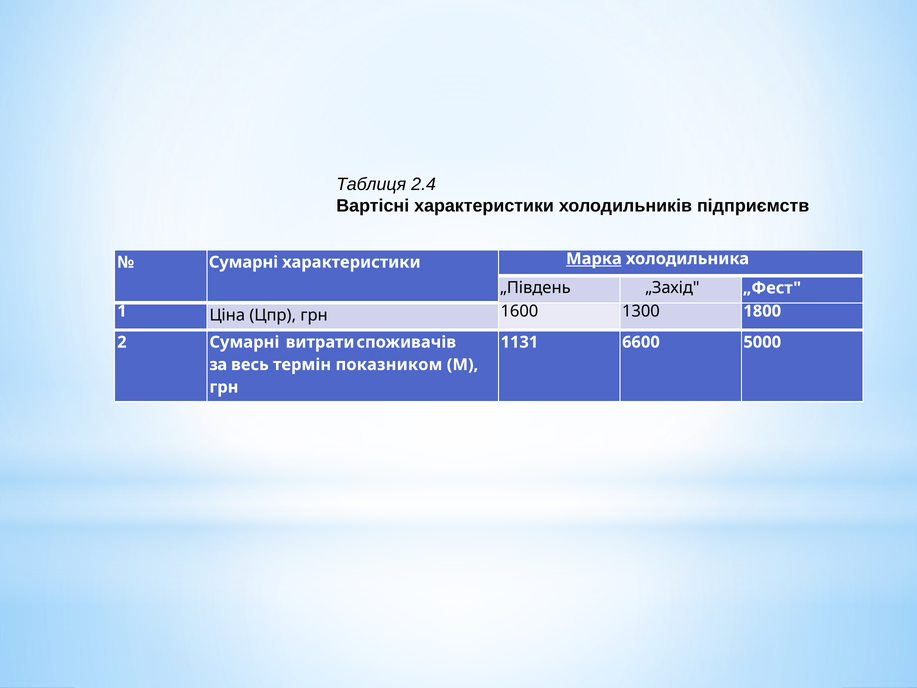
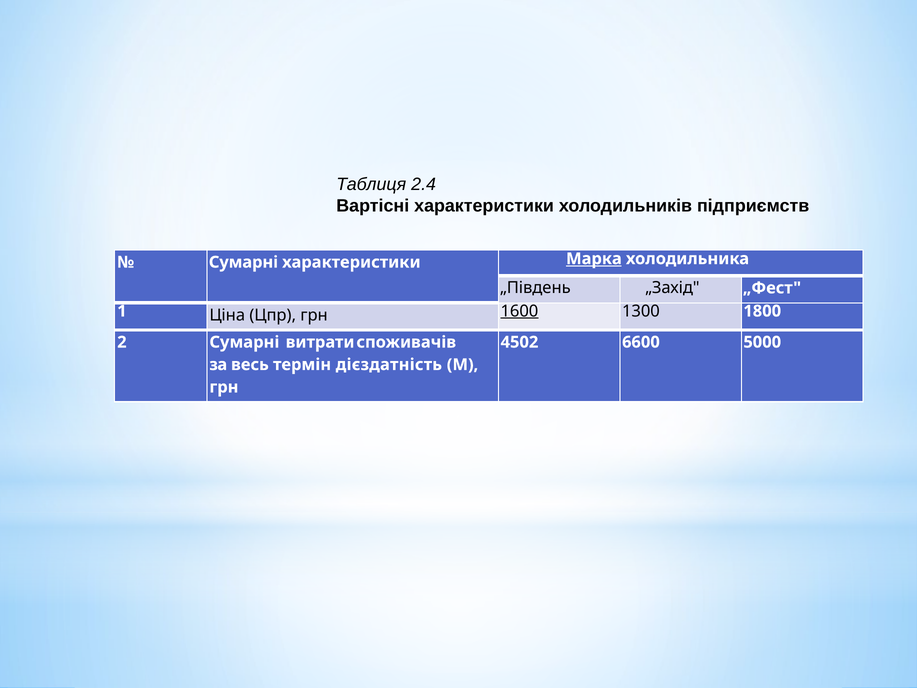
1600 underline: none -> present
1131: 1131 -> 4502
показником: показником -> дієздатність
